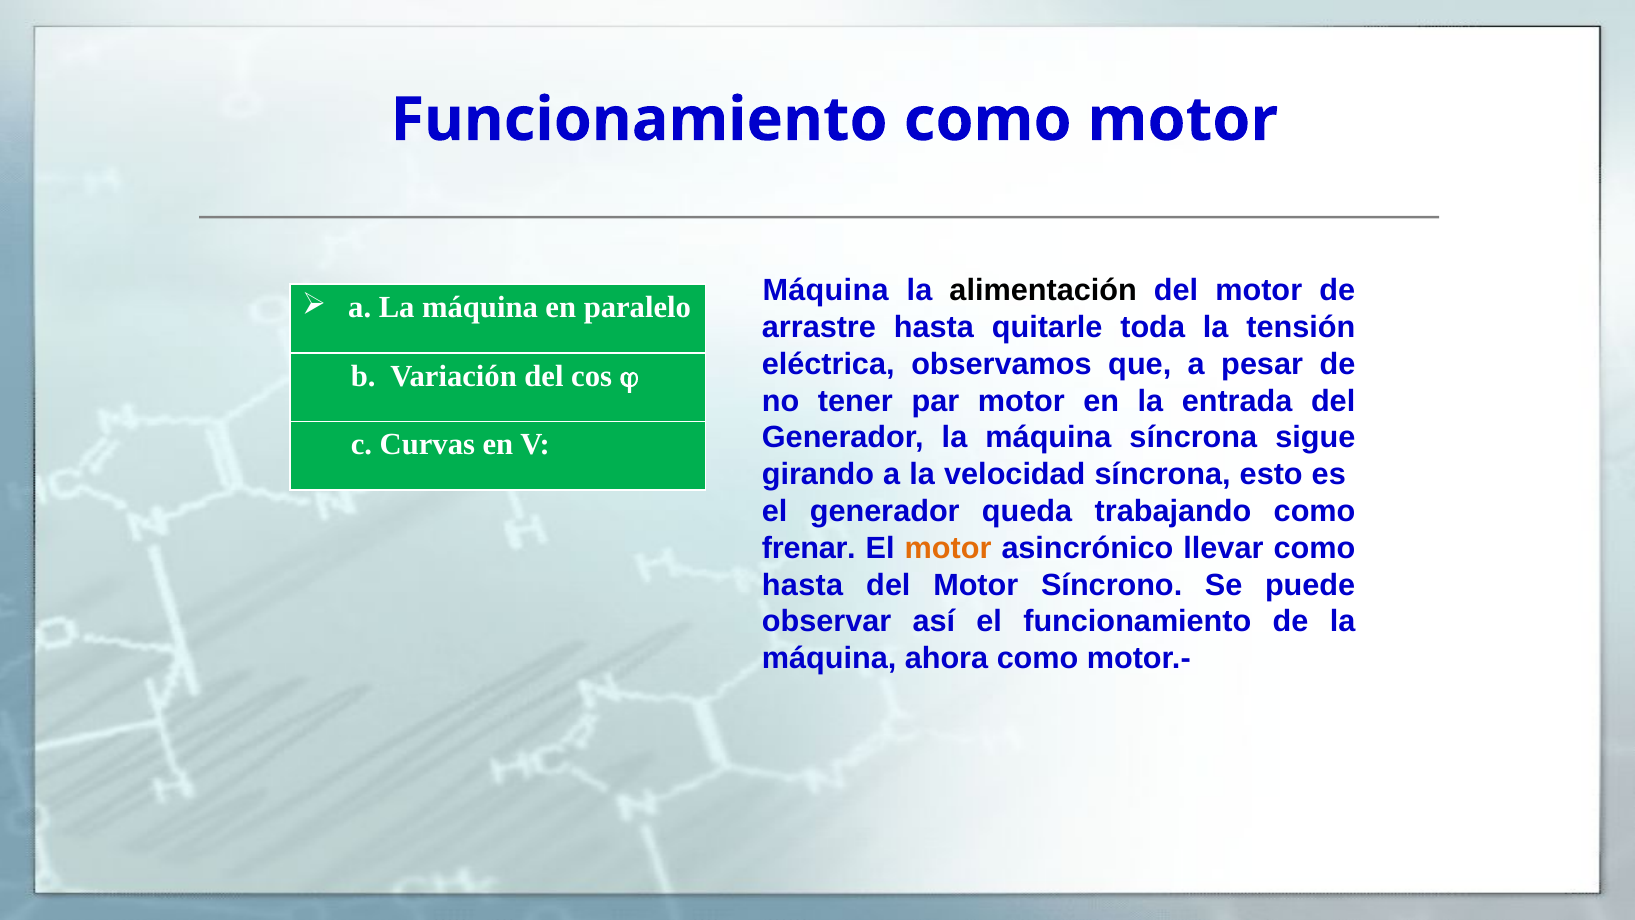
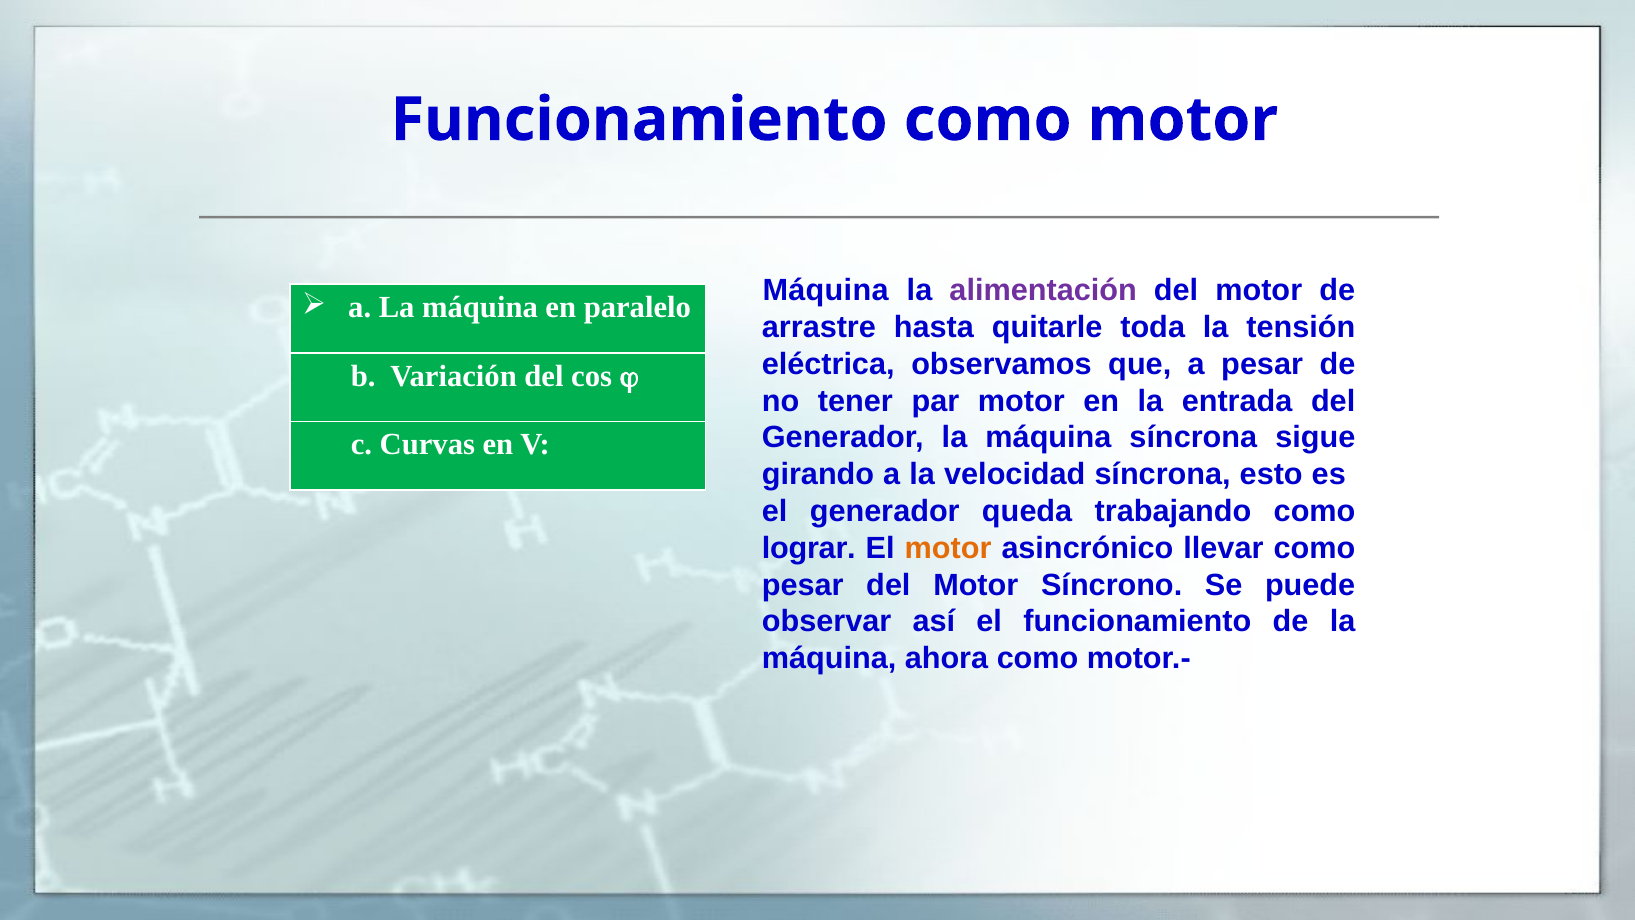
alimentación colour: black -> purple
frenar: frenar -> lograr
hasta at (803, 585): hasta -> pesar
